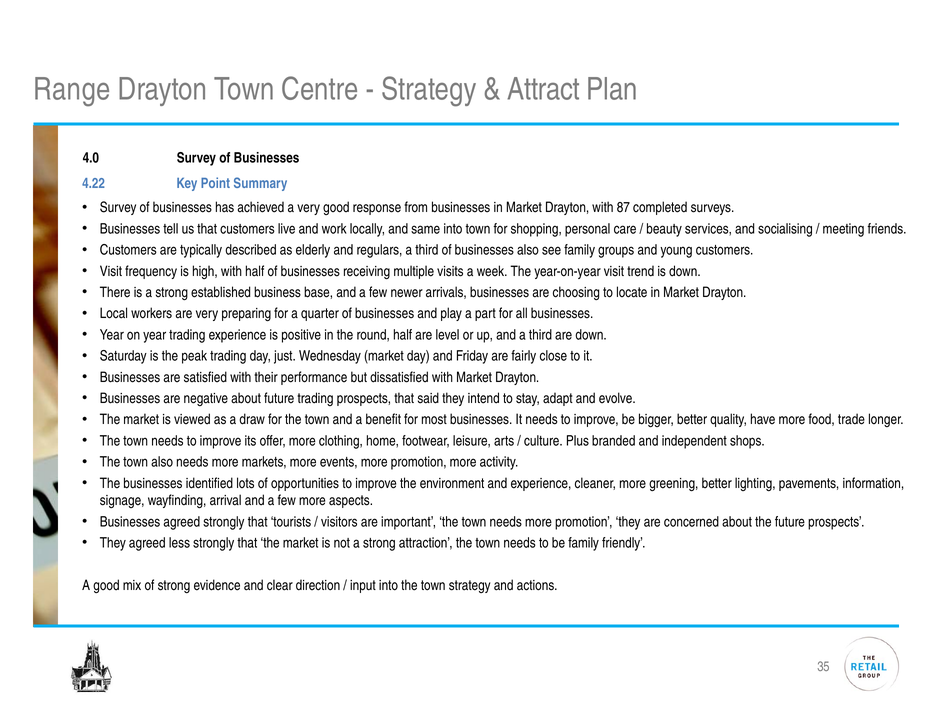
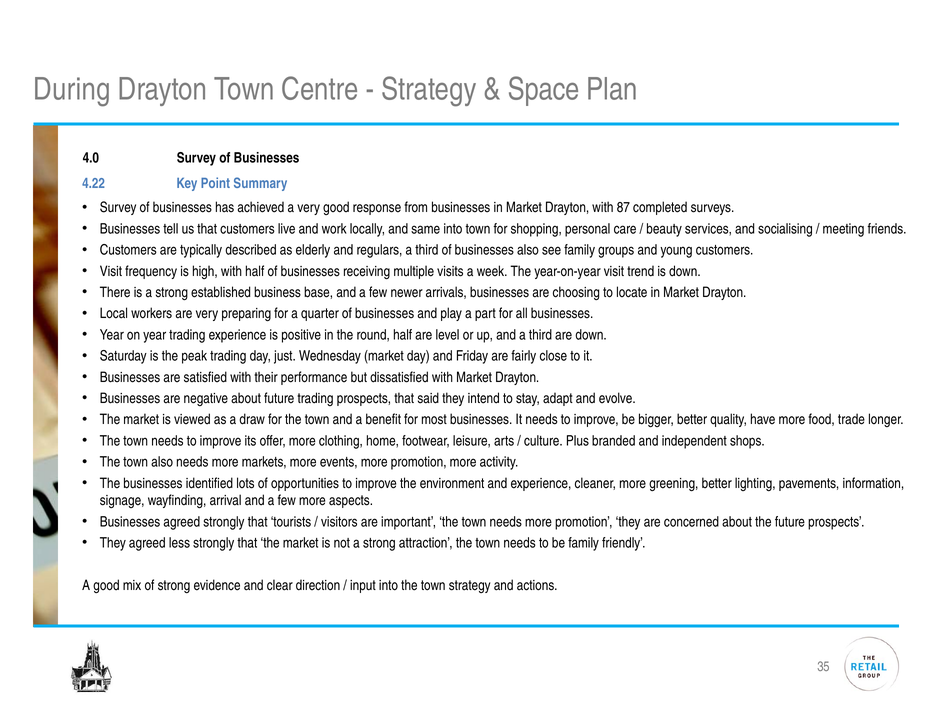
Range: Range -> During
Attract: Attract -> Space
